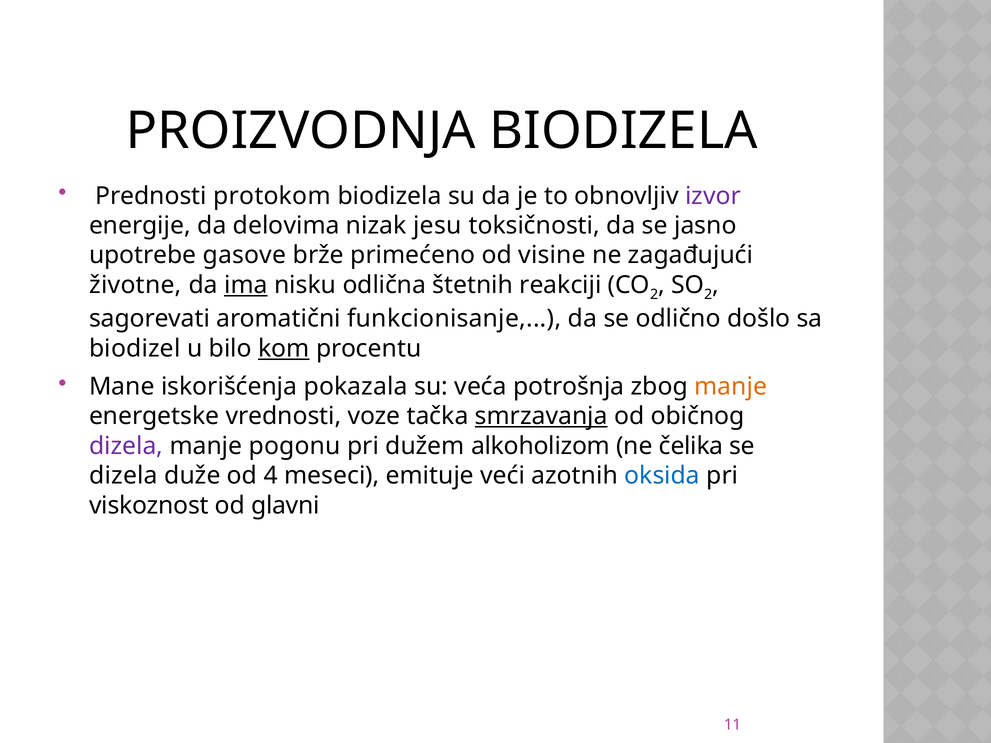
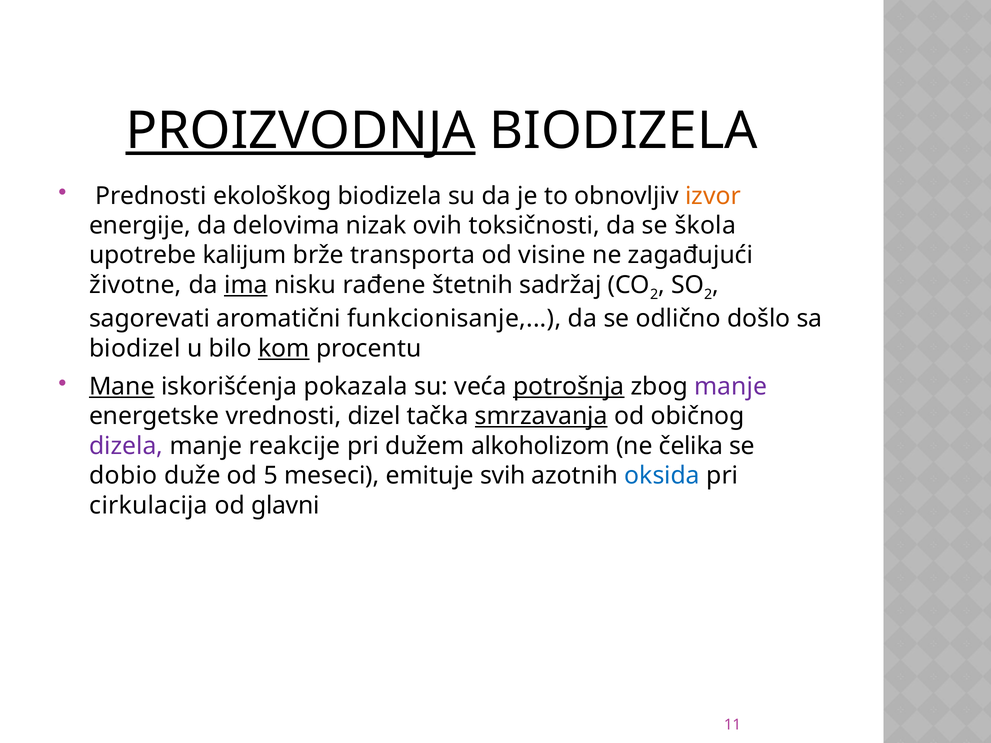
PROIZVODNJA underline: none -> present
protokom: protokom -> ekološkog
izvor colour: purple -> orange
jesu: jesu -> ovih
jasno: jasno -> škola
gasove: gasove -> kalijum
primećeno: primećeno -> transporta
odlična: odlična -> rađene
reakciji: reakciji -> sadržaj
Mane underline: none -> present
potrošnja underline: none -> present
manje at (731, 387) colour: orange -> purple
voze: voze -> dizel
pogonu: pogonu -> reakcije
dizela at (123, 476): dizela -> dobio
4: 4 -> 5
veći: veći -> svih
viskoznost: viskoznost -> cirkulacija
